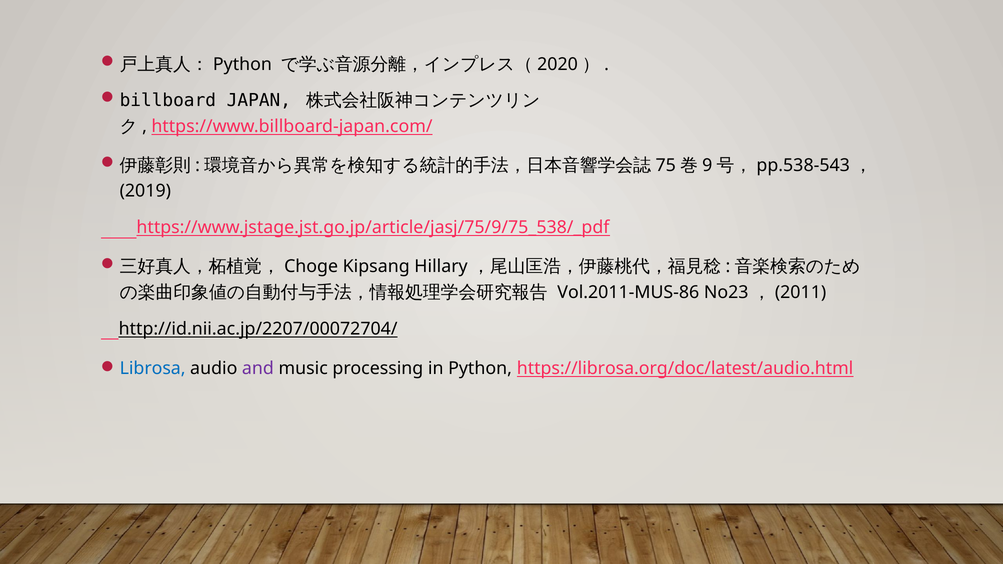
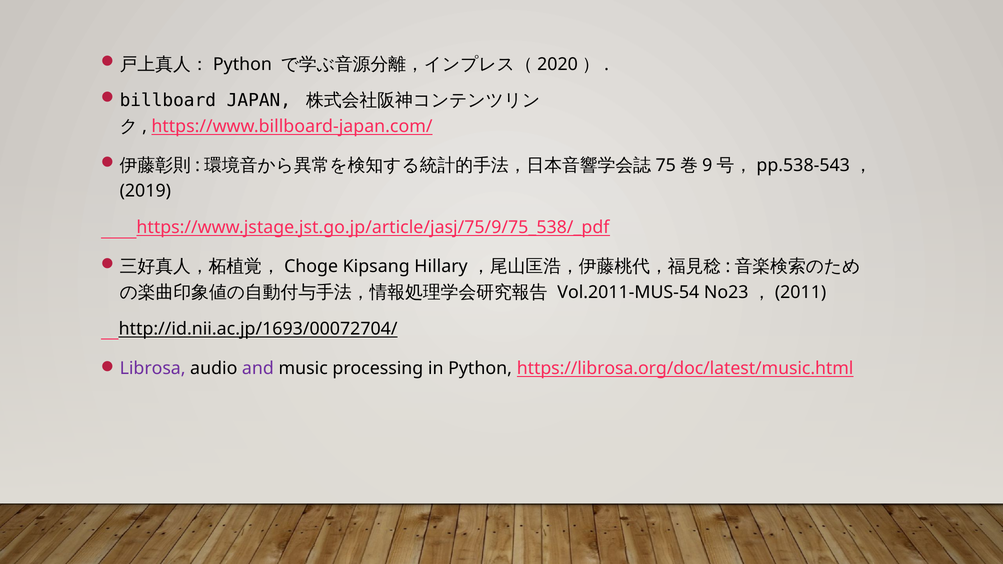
Vol.2011-MUS-86: Vol.2011-MUS-86 -> Vol.2011-MUS-54
http://id.nii.ac.jp/2207/00072704/: http://id.nii.ac.jp/2207/00072704/ -> http://id.nii.ac.jp/1693/00072704/
Librosa colour: blue -> purple
https://librosa.org/doc/latest/audio.html: https://librosa.org/doc/latest/audio.html -> https://librosa.org/doc/latest/music.html
